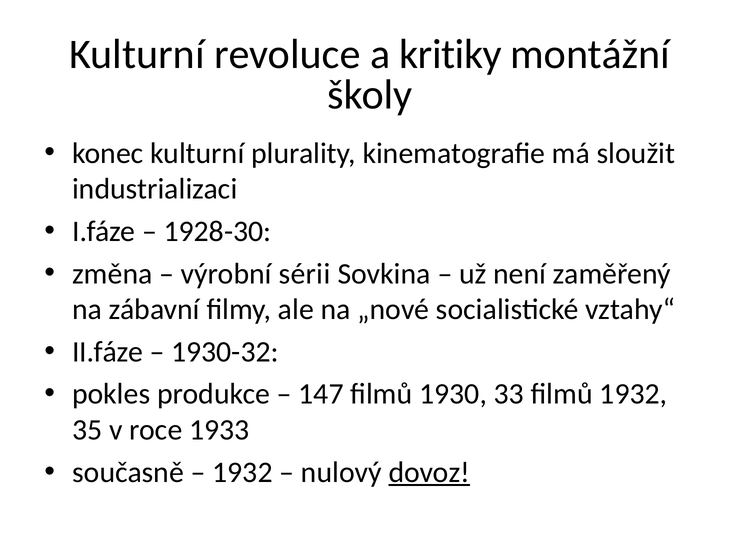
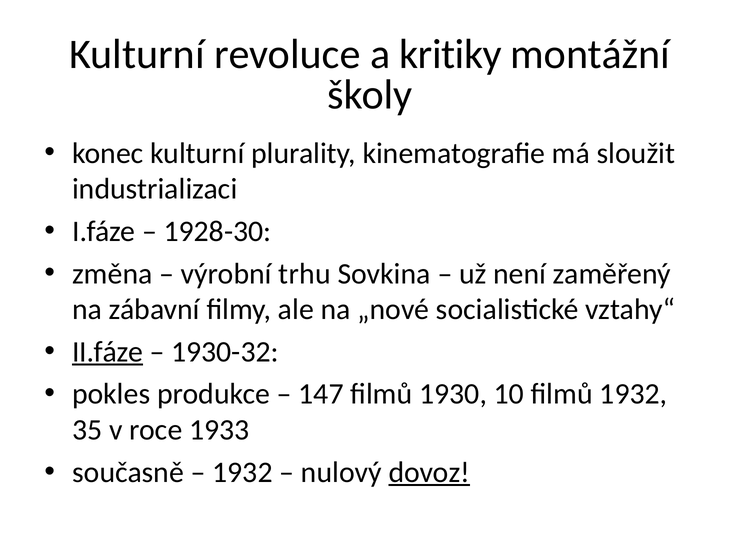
sérii: sérii -> trhu
II.fáze underline: none -> present
33: 33 -> 10
